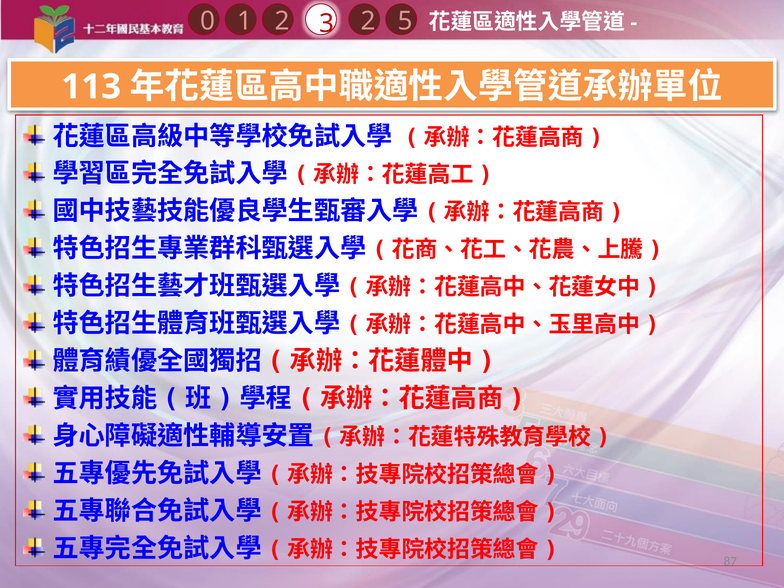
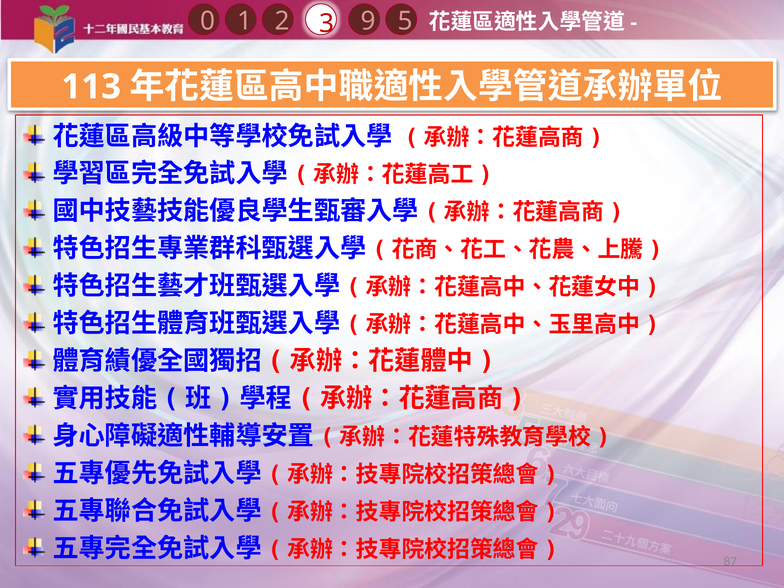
1 2: 2 -> 9
